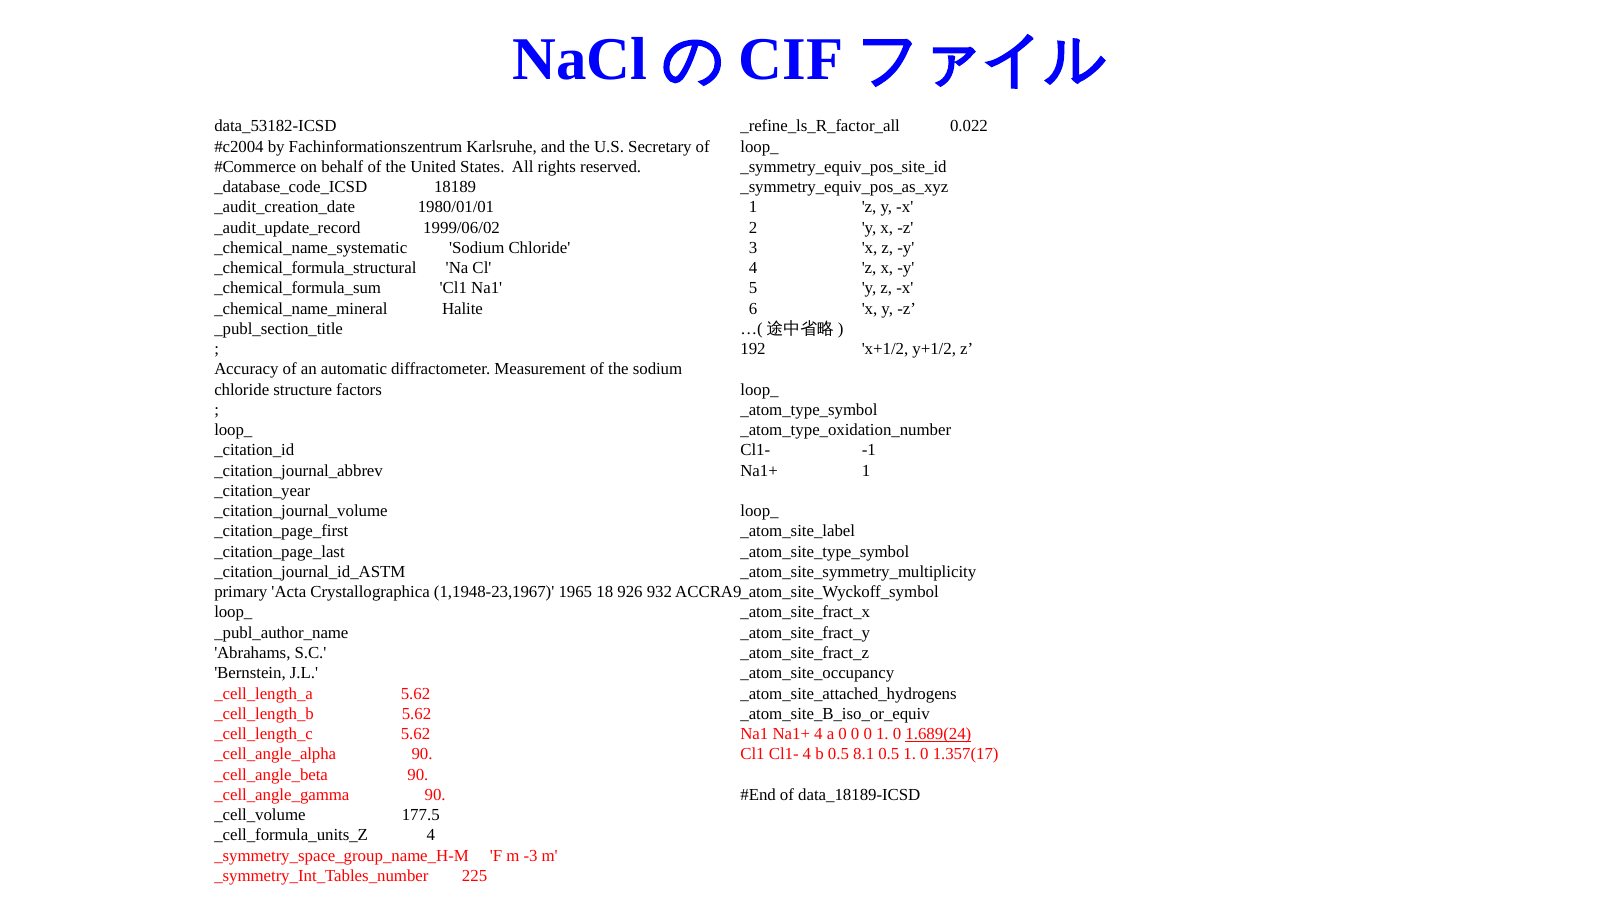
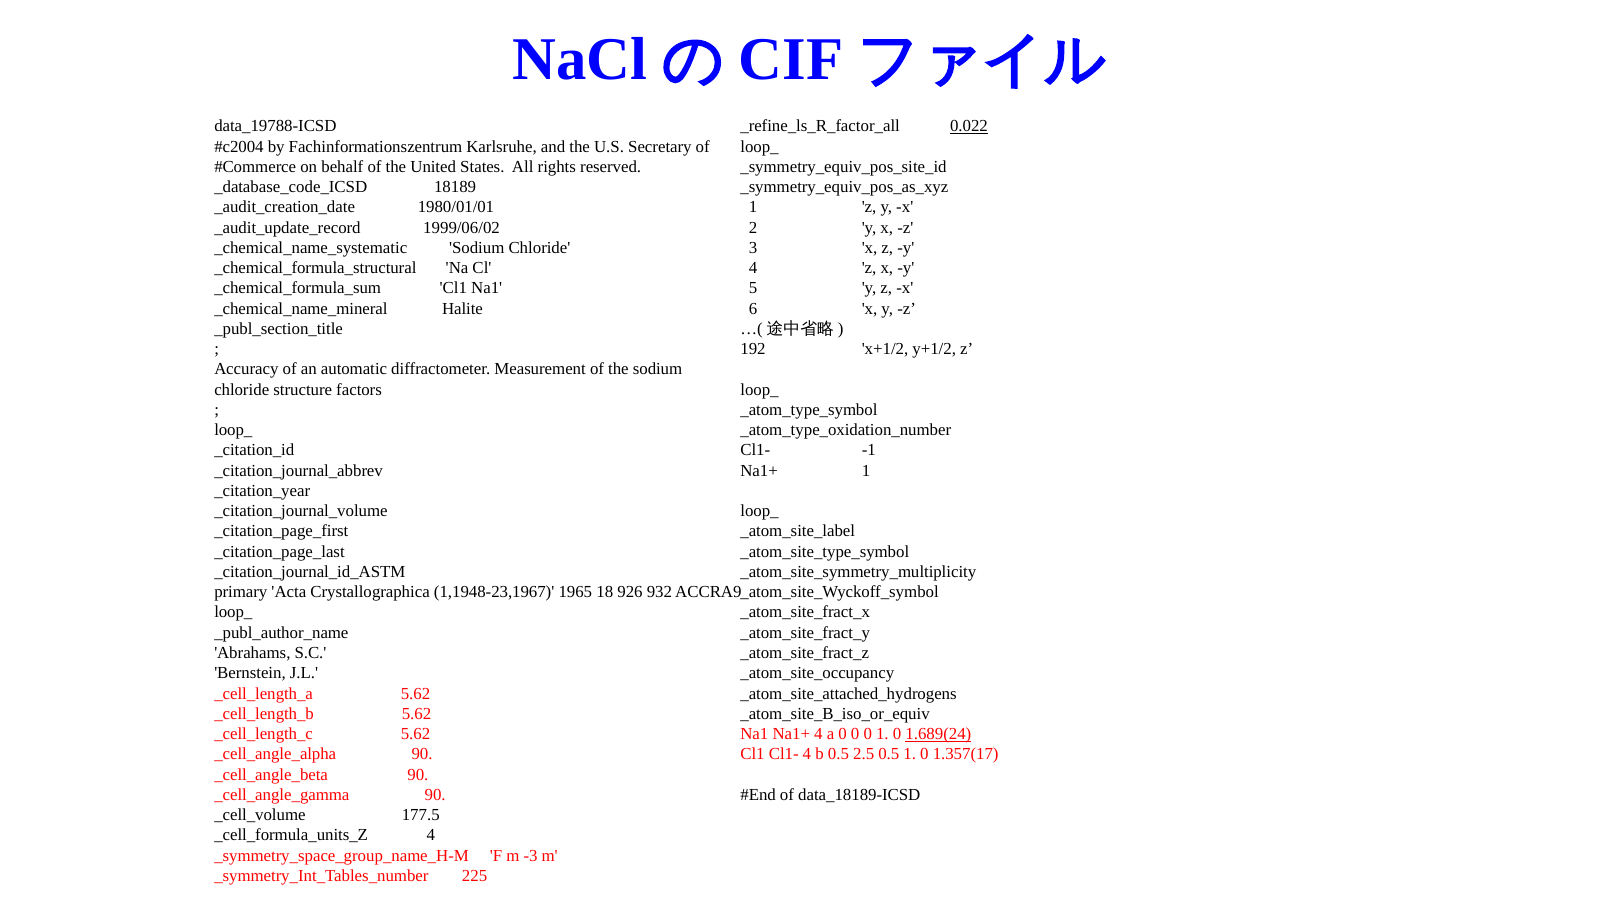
data_53182-ICSD: data_53182-ICSD -> data_19788-ICSD
0.022 underline: none -> present
8.1: 8.1 -> 2.5
